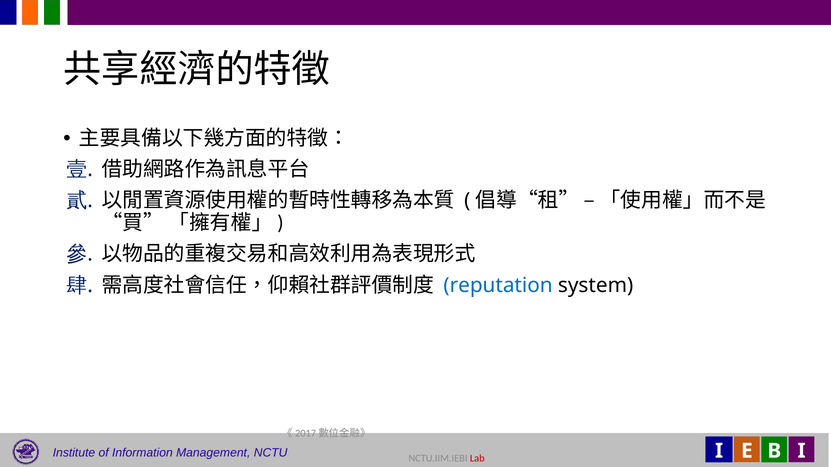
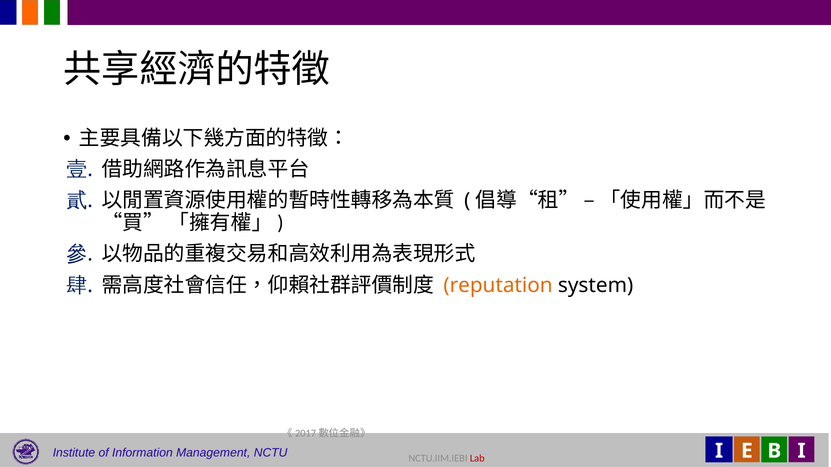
reputation colour: blue -> orange
